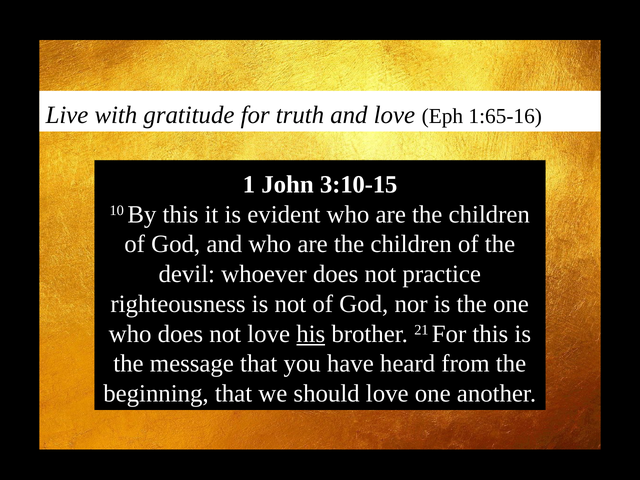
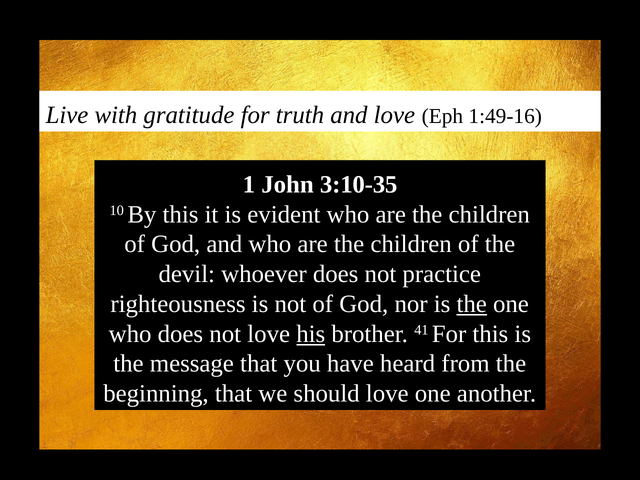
1:65-16: 1:65-16 -> 1:49-16
3:10-15: 3:10-15 -> 3:10-35
the at (472, 304) underline: none -> present
21: 21 -> 41
